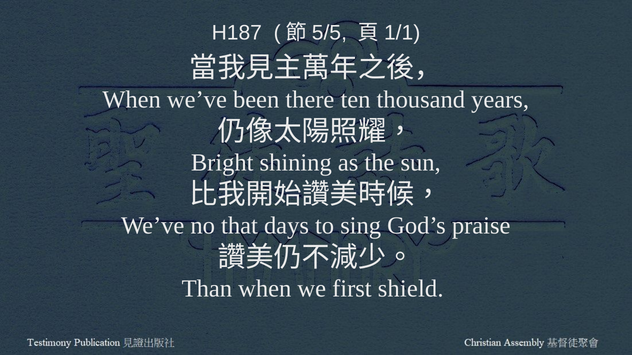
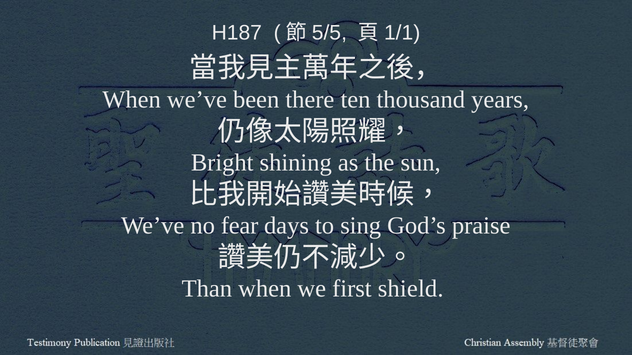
that: that -> fear
